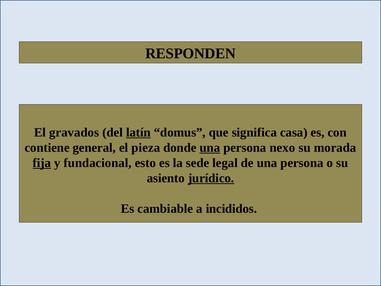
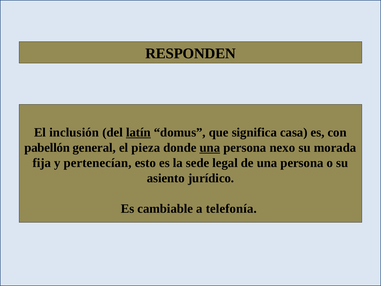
gravados: gravados -> inclusión
contiene: contiene -> pabellón
fija underline: present -> none
fundacional: fundacional -> pertenecían
jurídico underline: present -> none
incididos: incididos -> telefonía
